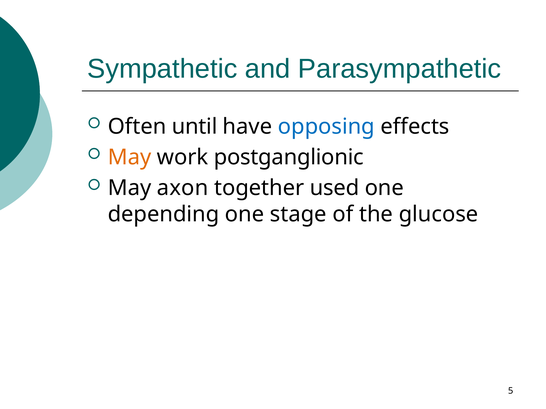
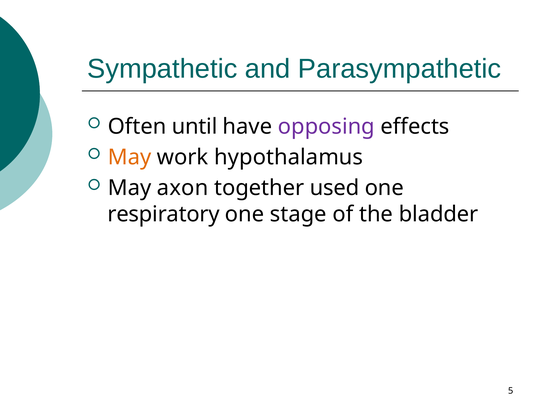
opposing colour: blue -> purple
postganglionic: postganglionic -> hypothalamus
depending: depending -> respiratory
glucose: glucose -> bladder
